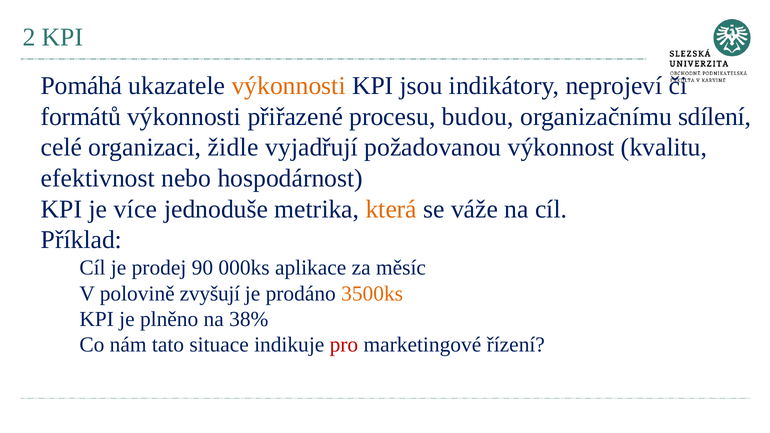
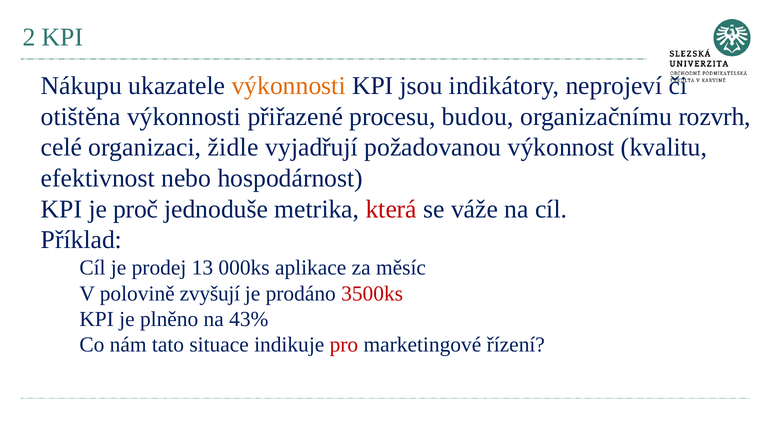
Pomáhá: Pomáhá -> Nákupu
formátů: formátů -> otištěna
sdílení: sdílení -> rozvrh
více: více -> proč
která colour: orange -> red
90: 90 -> 13
3500ks colour: orange -> red
38%: 38% -> 43%
